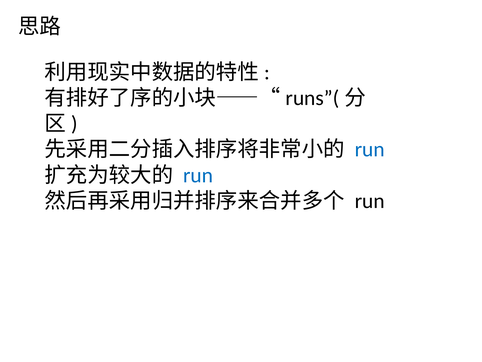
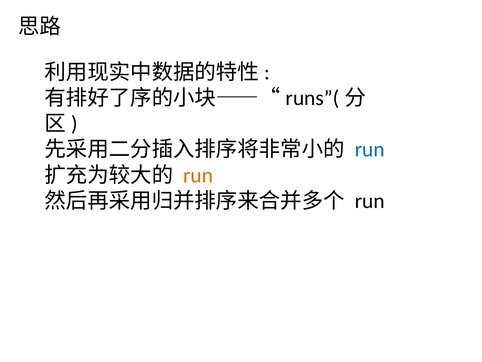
run at (198, 175) colour: blue -> orange
